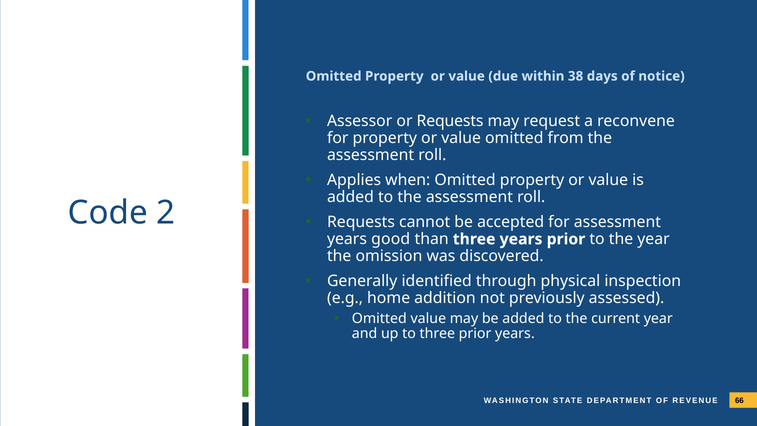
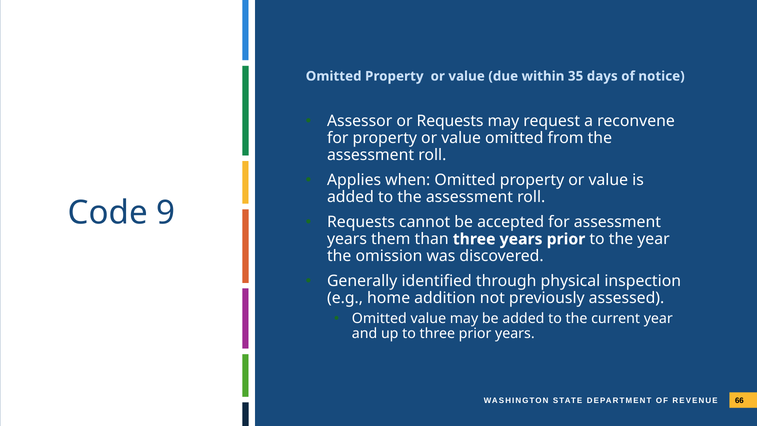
38: 38 -> 35
2: 2 -> 9
good: good -> them
